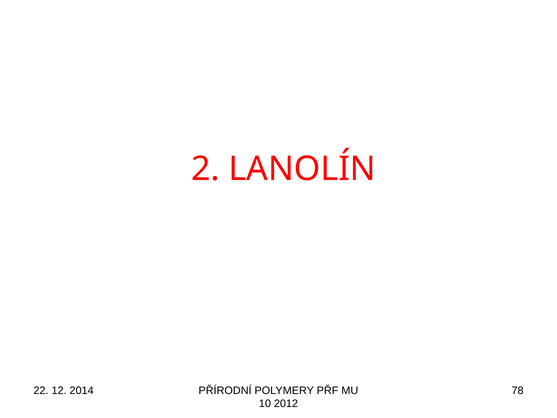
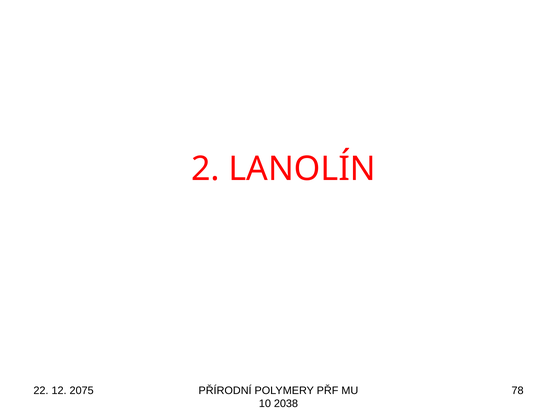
2014: 2014 -> 2075
2012: 2012 -> 2038
